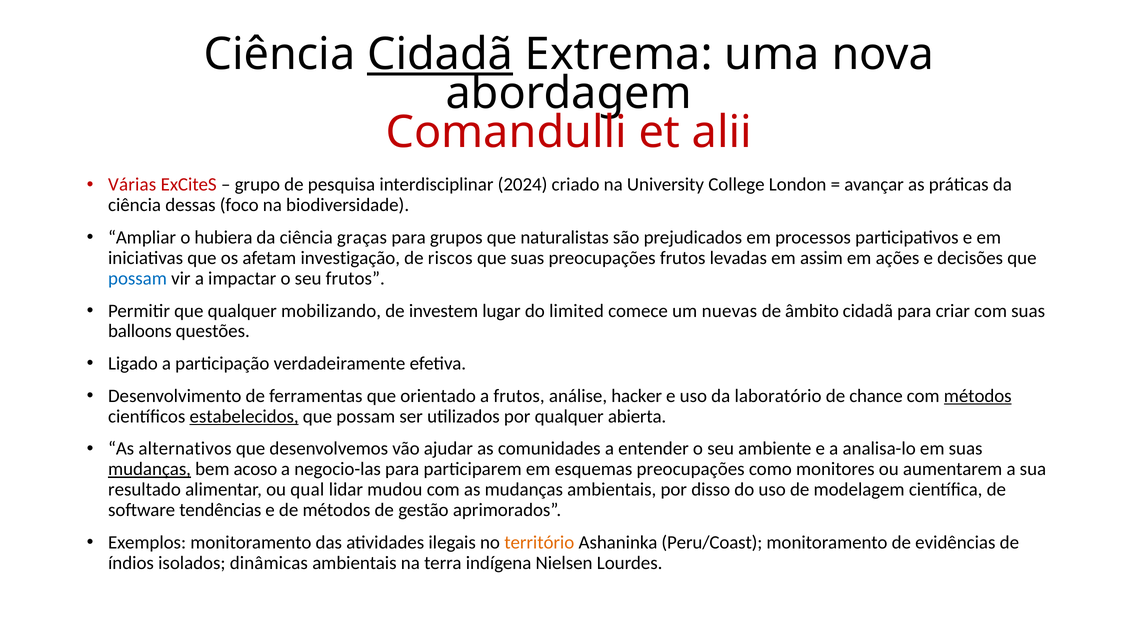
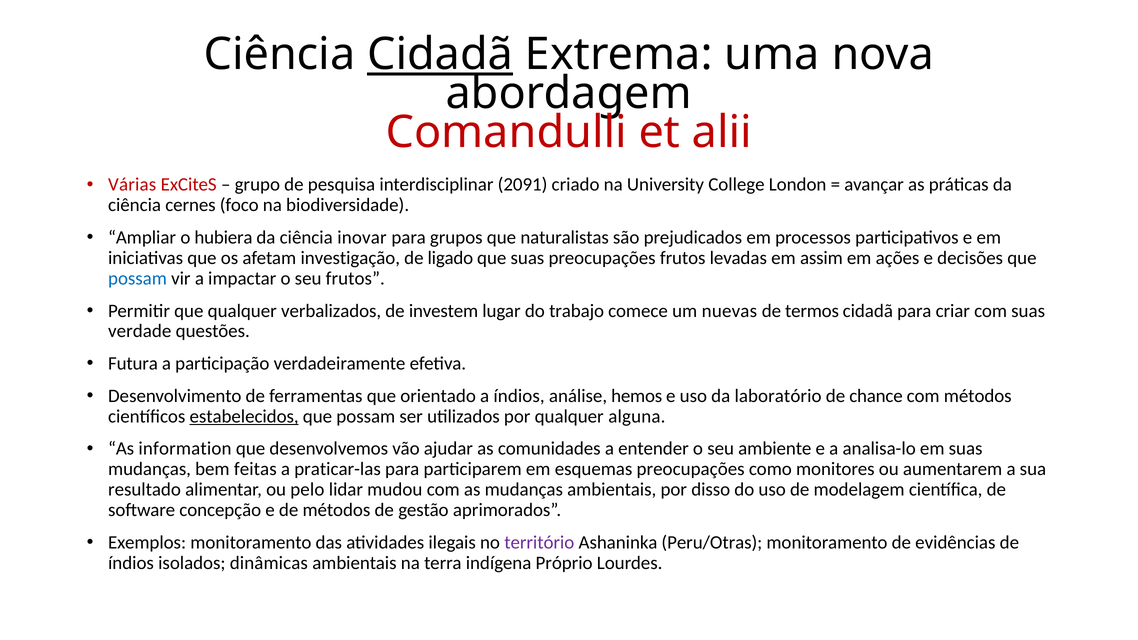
2024: 2024 -> 2091
dessas: dessas -> cernes
graças: graças -> inovar
riscos: riscos -> ligado
mobilizando: mobilizando -> verbalizados
limited: limited -> trabajo
âmbito: âmbito -> termos
balloons: balloons -> verdade
Ligado: Ligado -> Futura
a frutos: frutos -> índios
hacker: hacker -> hemos
métodos at (978, 396) underline: present -> none
abierta: abierta -> alguna
alternativos: alternativos -> information
mudanças at (150, 469) underline: present -> none
acoso: acoso -> feitas
negocio-las: negocio-las -> praticar-las
qual: qual -> pelo
tendências: tendências -> concepção
território colour: orange -> purple
Peru/Coast: Peru/Coast -> Peru/Otras
Nielsen: Nielsen -> Próprio
